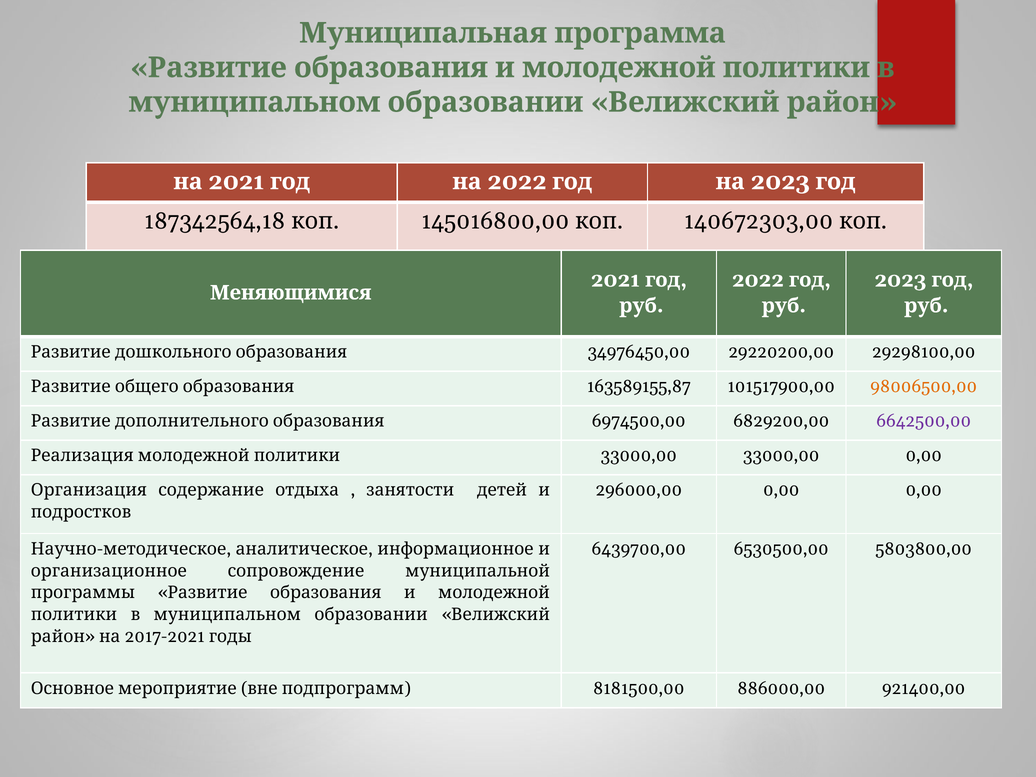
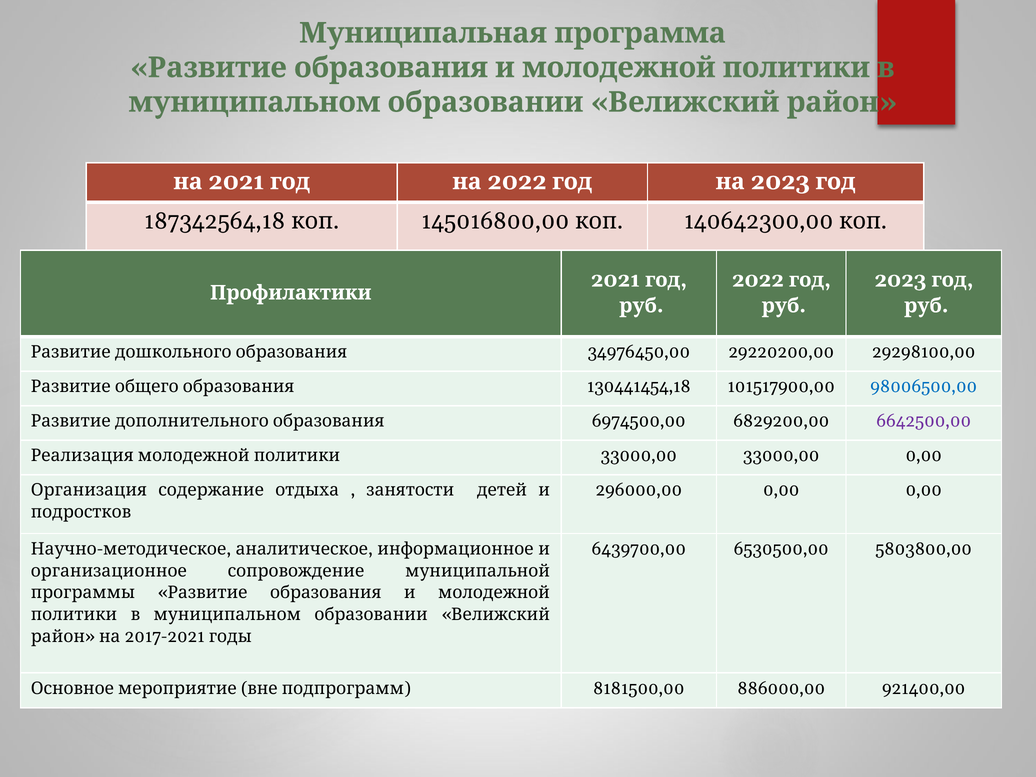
140672303,00: 140672303,00 -> 140642300,00
Меняющимися: Меняющимися -> Профилактики
163589155,87: 163589155,87 -> 130441454,18
98006500,00 colour: orange -> blue
